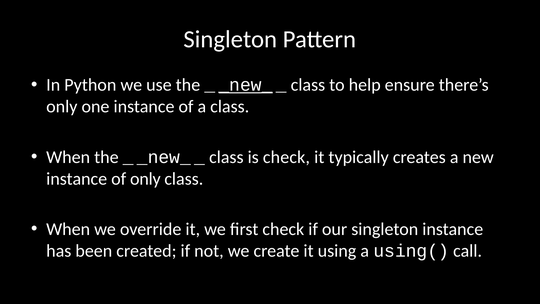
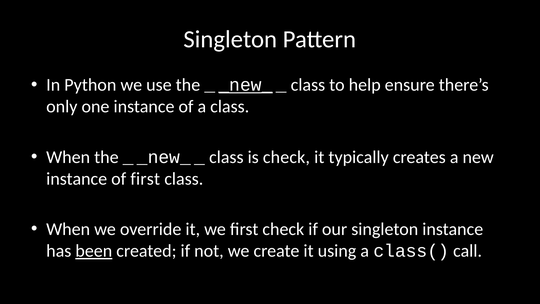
of only: only -> first
been underline: none -> present
using(: using( -> class(
